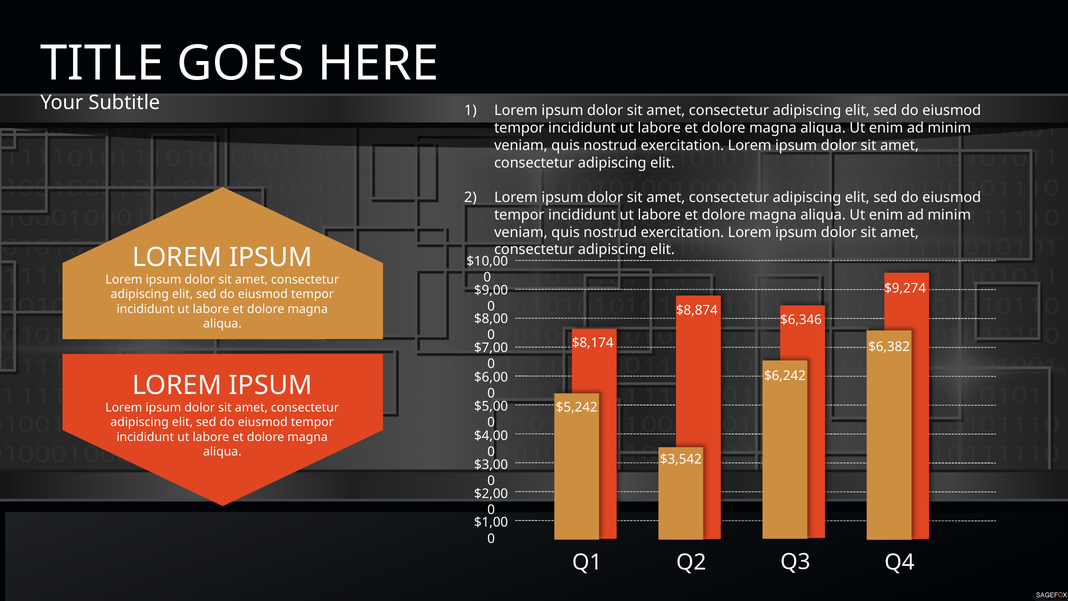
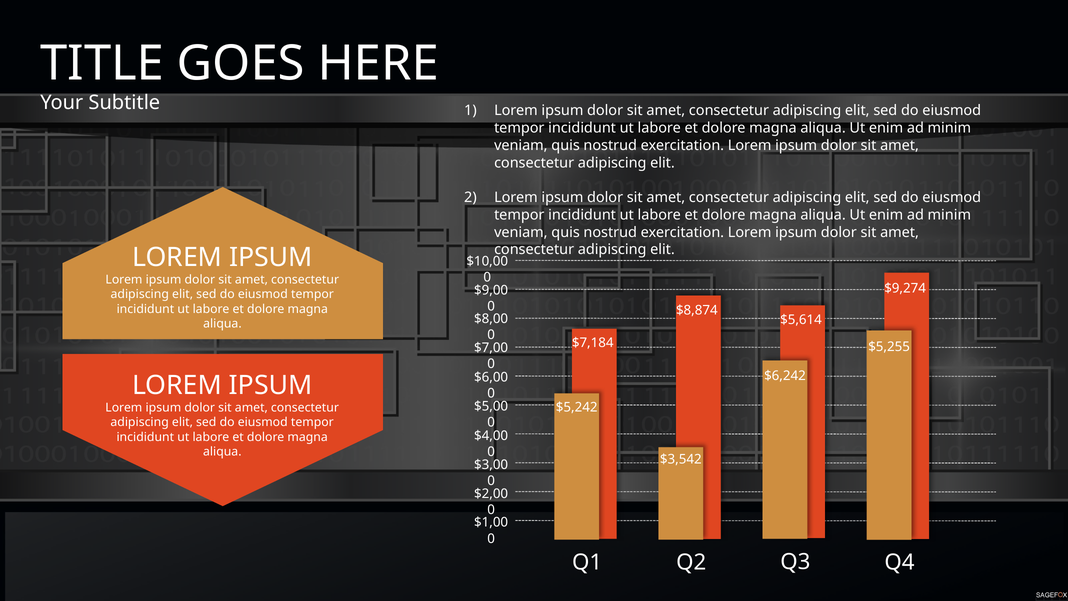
$6,346: $6,346 -> $5,614
$8,174: $8,174 -> $7,184
$6,382: $6,382 -> $5,255
